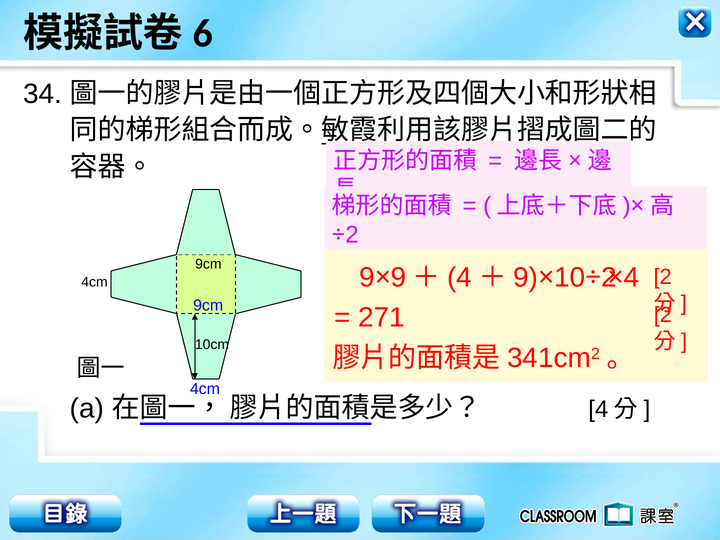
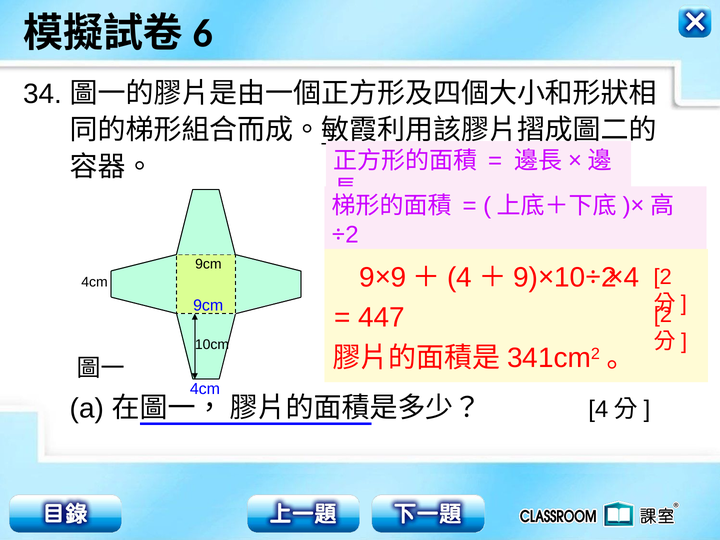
271: 271 -> 447
